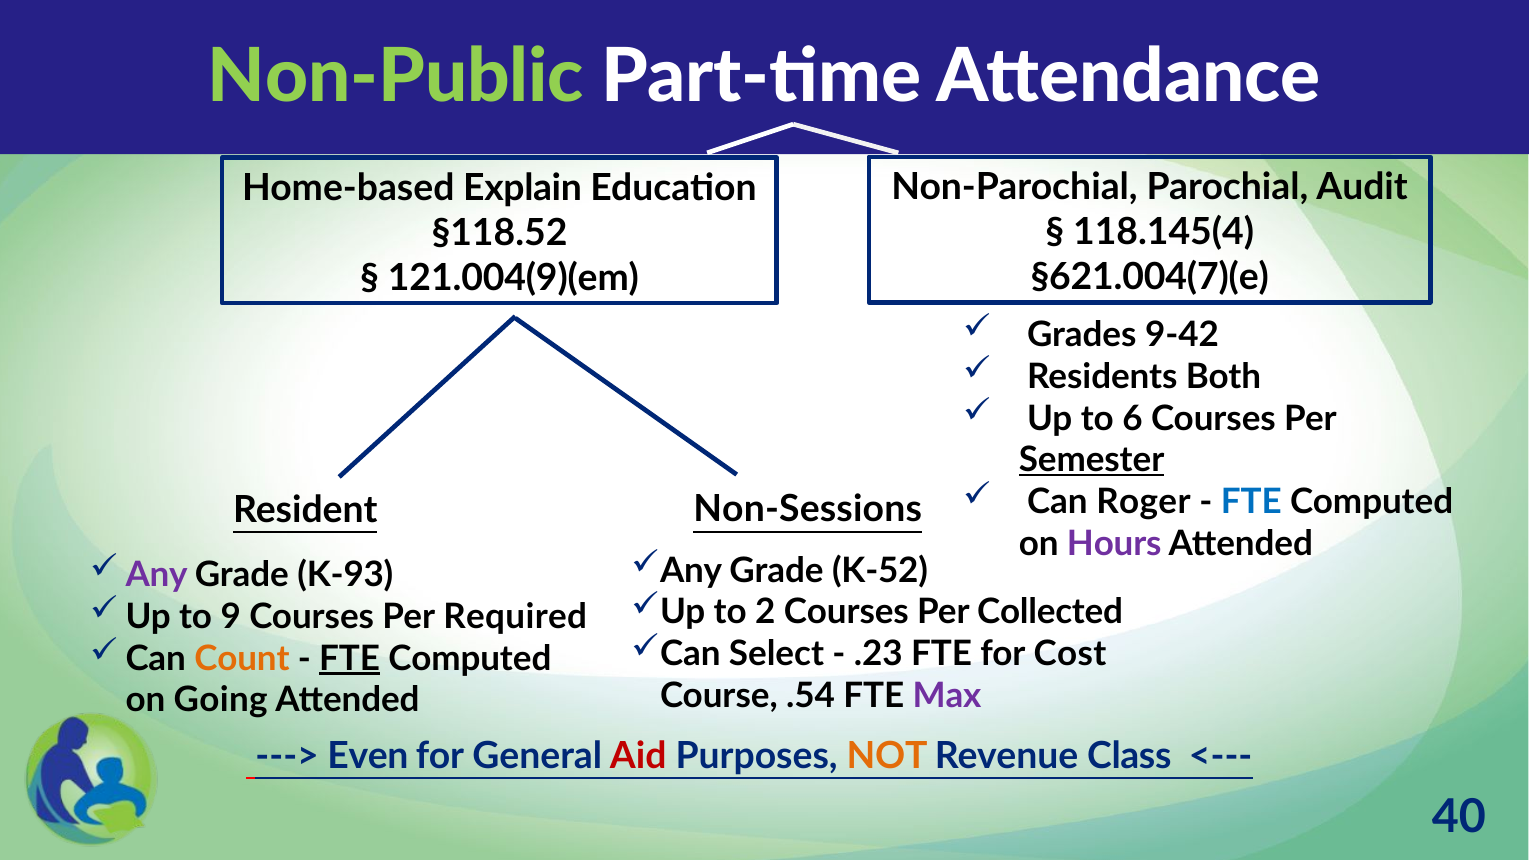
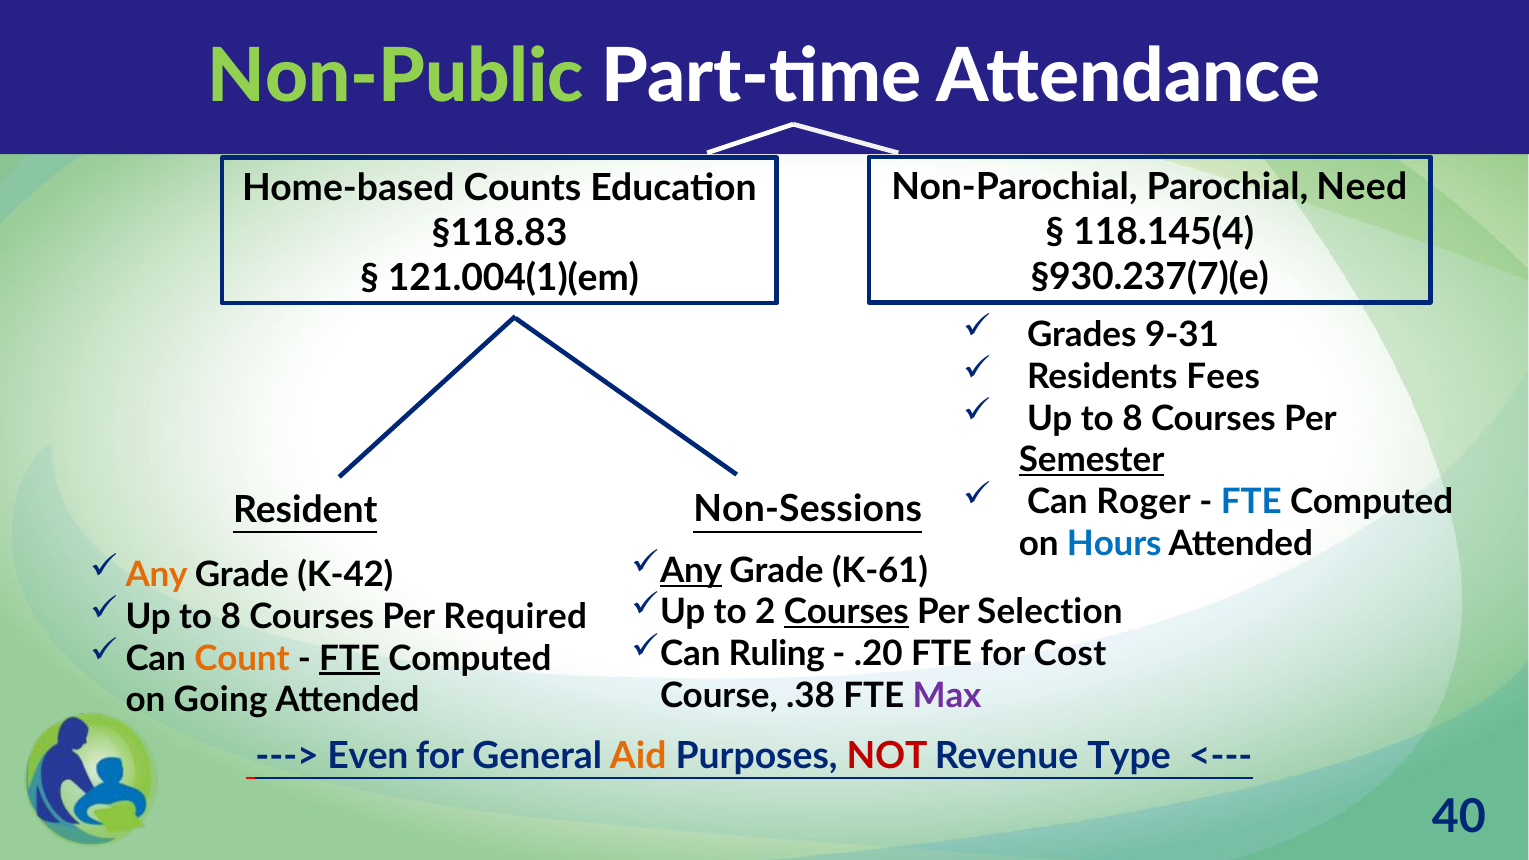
Audit: Audit -> Need
Explain: Explain -> Counts
§118.52: §118.52 -> §118.83
§621.004(7)(e: §621.004(7)(e -> §930.237(7)(e
121.004(9)(em: 121.004(9)(em -> 121.004(1)(em
9-42: 9-42 -> 9-31
Both: Both -> Fees
6 at (1132, 419): 6 -> 8
Hours colour: purple -> blue
Any at (691, 571) underline: none -> present
K-52: K-52 -> K-61
Any at (157, 575) colour: purple -> orange
K-93: K-93 -> K-42
Courses at (846, 613) underline: none -> present
Collected: Collected -> Selection
9 at (231, 617): 9 -> 8
Select: Select -> Ruling
.23: .23 -> .20
.54: .54 -> .38
Aid colour: red -> orange
NOT colour: orange -> red
Class: Class -> Type
